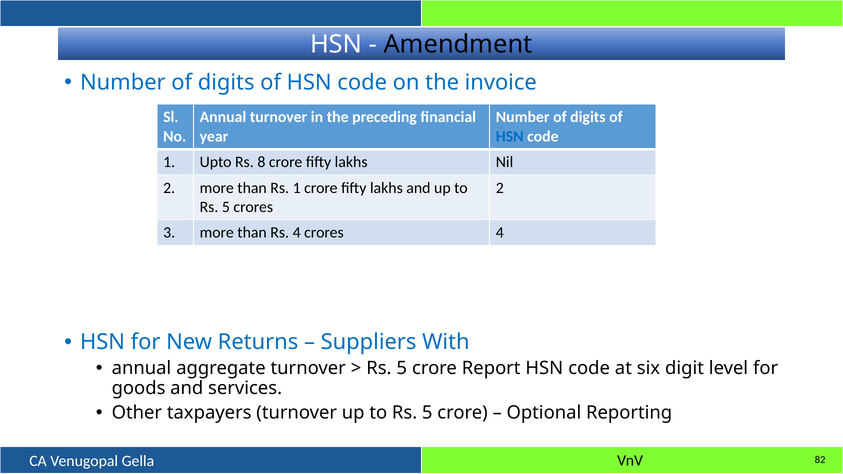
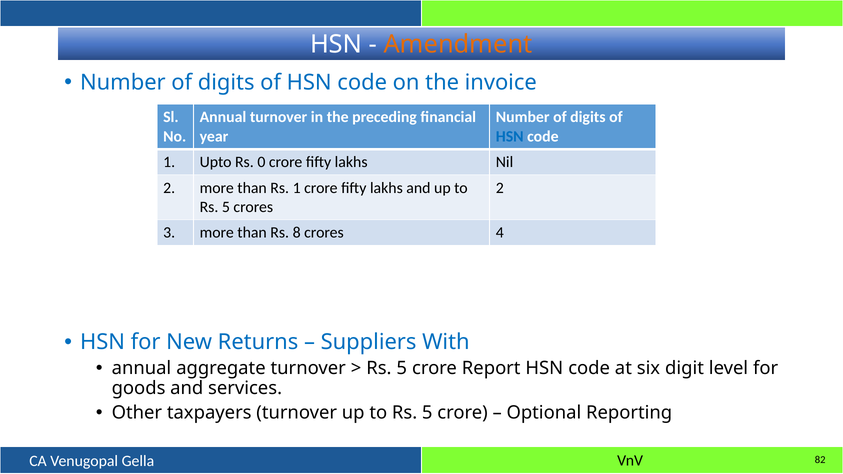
Amendment colour: black -> orange
8: 8 -> 0
Rs 4: 4 -> 8
